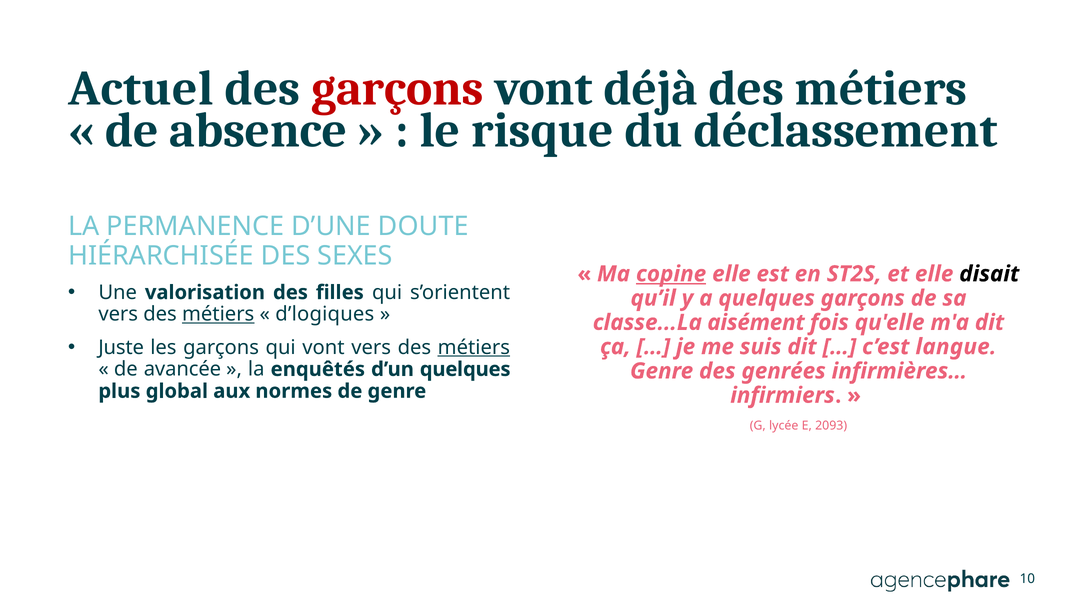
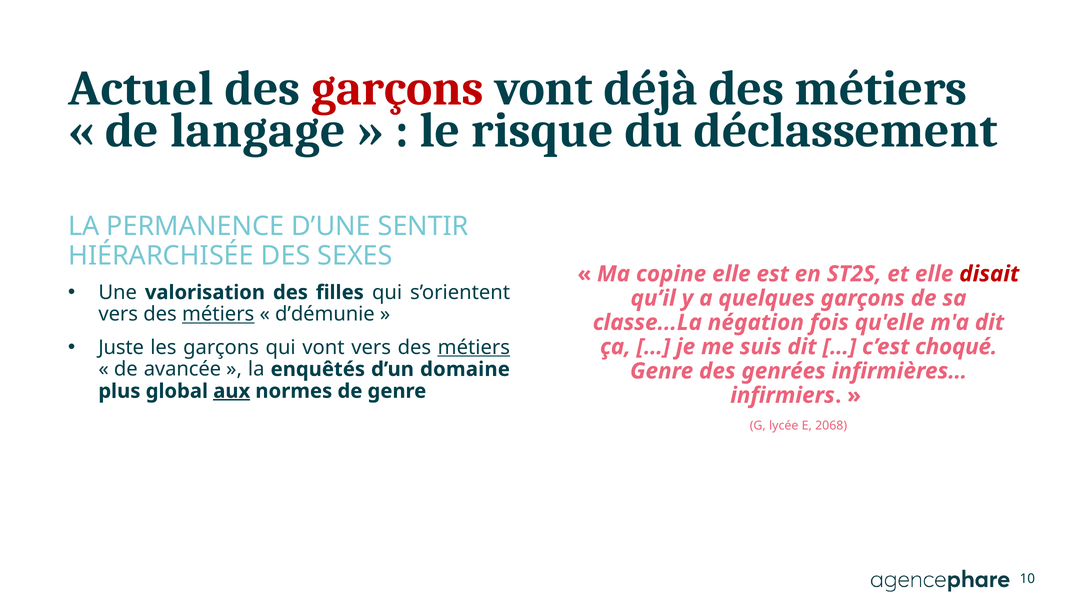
absence: absence -> langage
DOUTE: DOUTE -> SENTIR
copine underline: present -> none
disait colour: black -> red
d’logiques: d’logiques -> d’démunie
aisément: aisément -> négation
langue: langue -> choqué
d’un quelques: quelques -> domaine
aux underline: none -> present
2093: 2093 -> 2068
